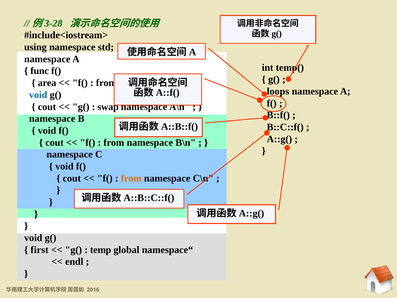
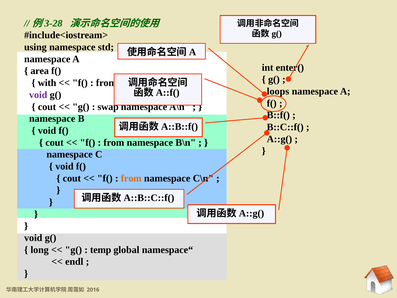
temp(: temp( -> enter(
func: func -> area
area: area -> with
void at (38, 95) colour: blue -> purple
first: first -> long
